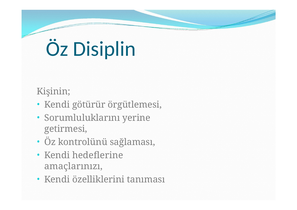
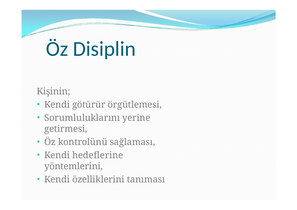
amaçlarınızı: amaçlarınızı -> yöntemlerini
